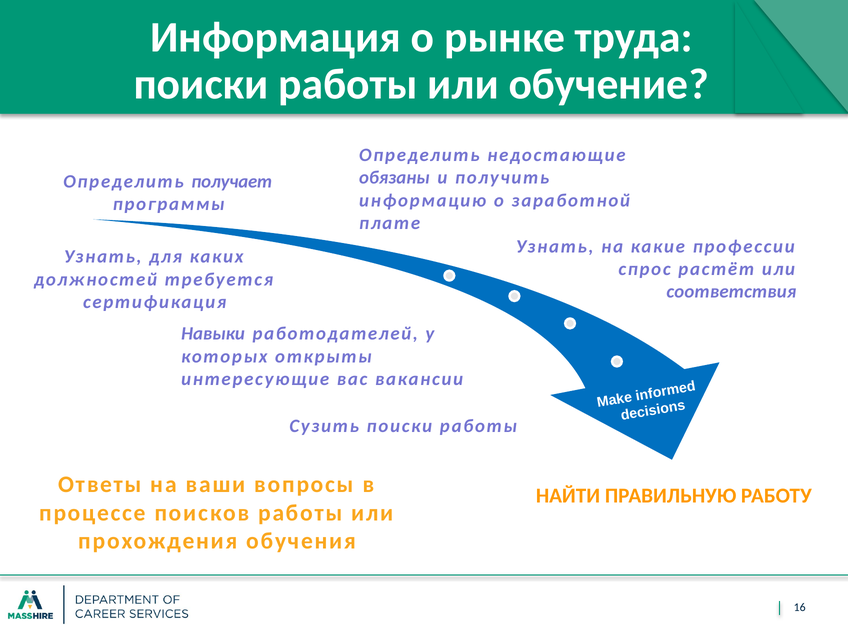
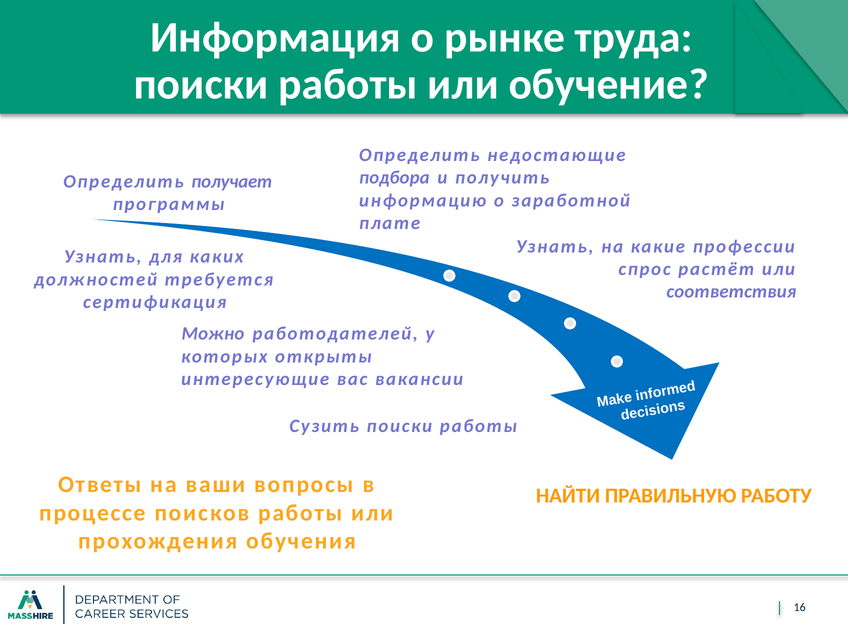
обязаны: обязаны -> подбора
Навыки: Навыки -> Можно
